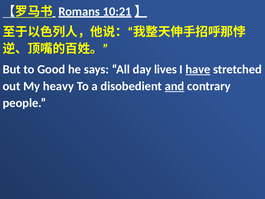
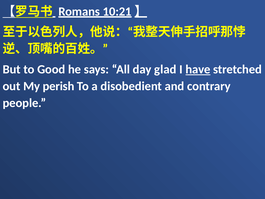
lives: lives -> glad
heavy: heavy -> perish
and underline: present -> none
